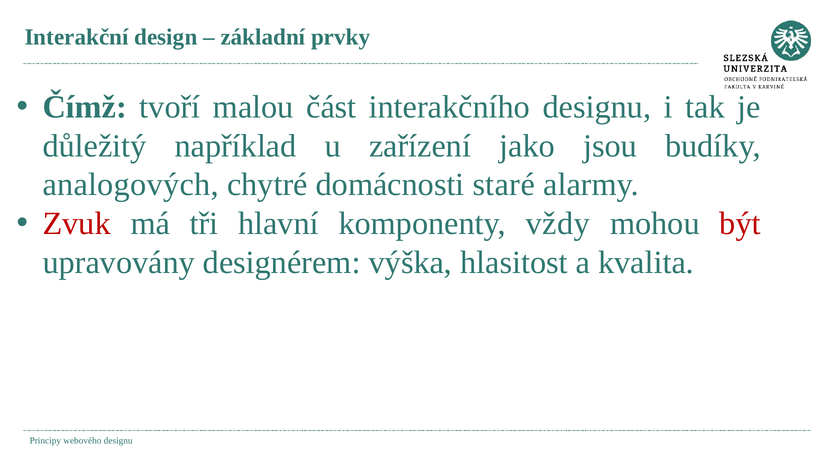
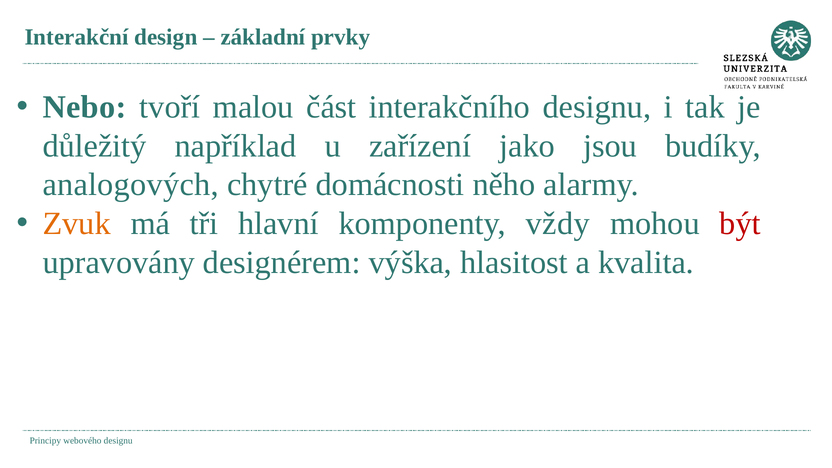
Čímž: Čímž -> Nebo
staré: staré -> něho
Zvuk colour: red -> orange
